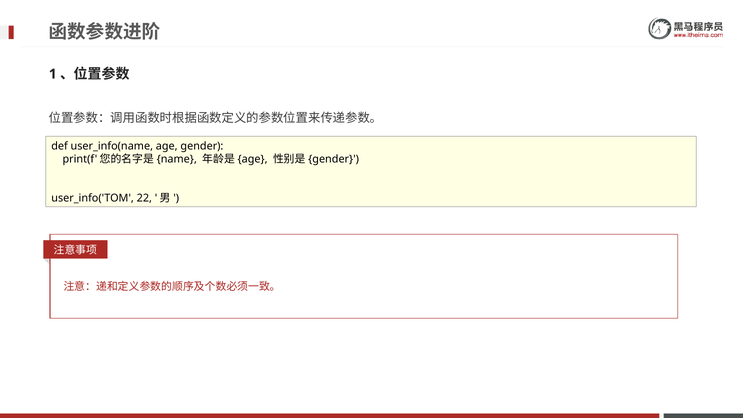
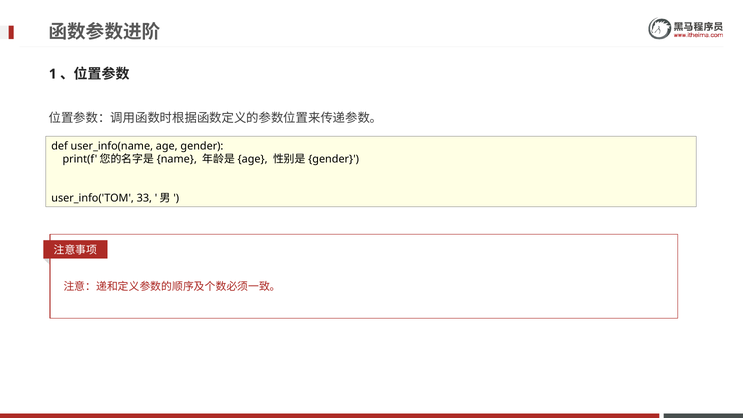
22: 22 -> 33
